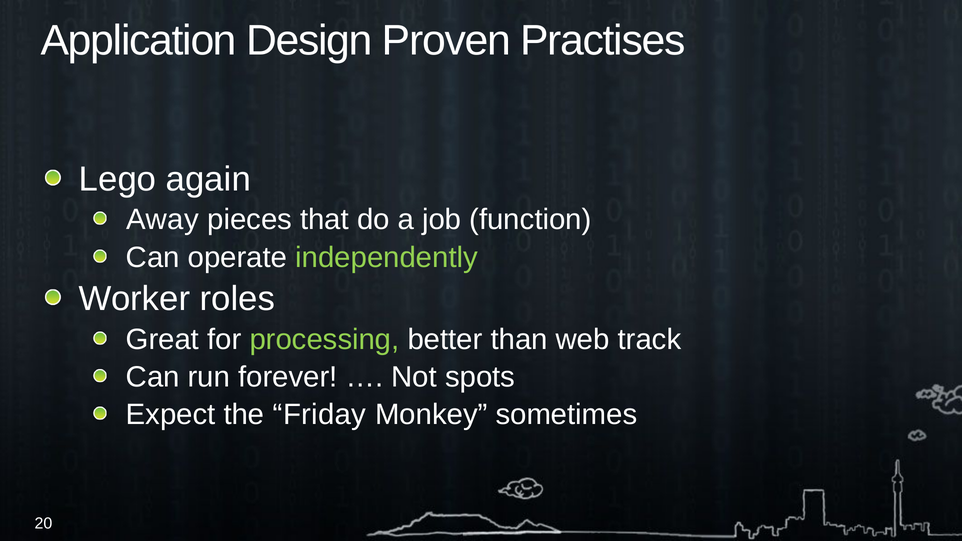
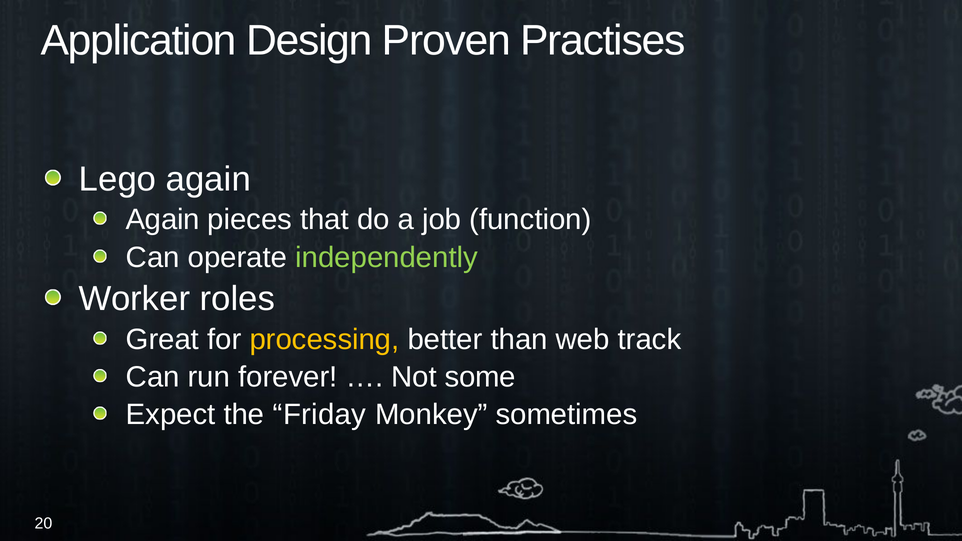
Away at (162, 220): Away -> Again
processing colour: light green -> yellow
spots: spots -> some
